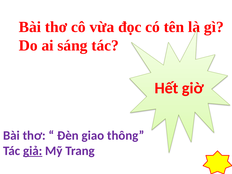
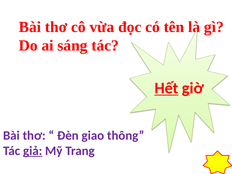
Hết underline: none -> present
